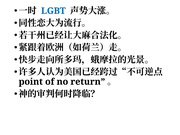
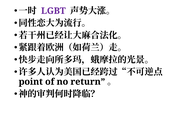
LGBT colour: blue -> purple
